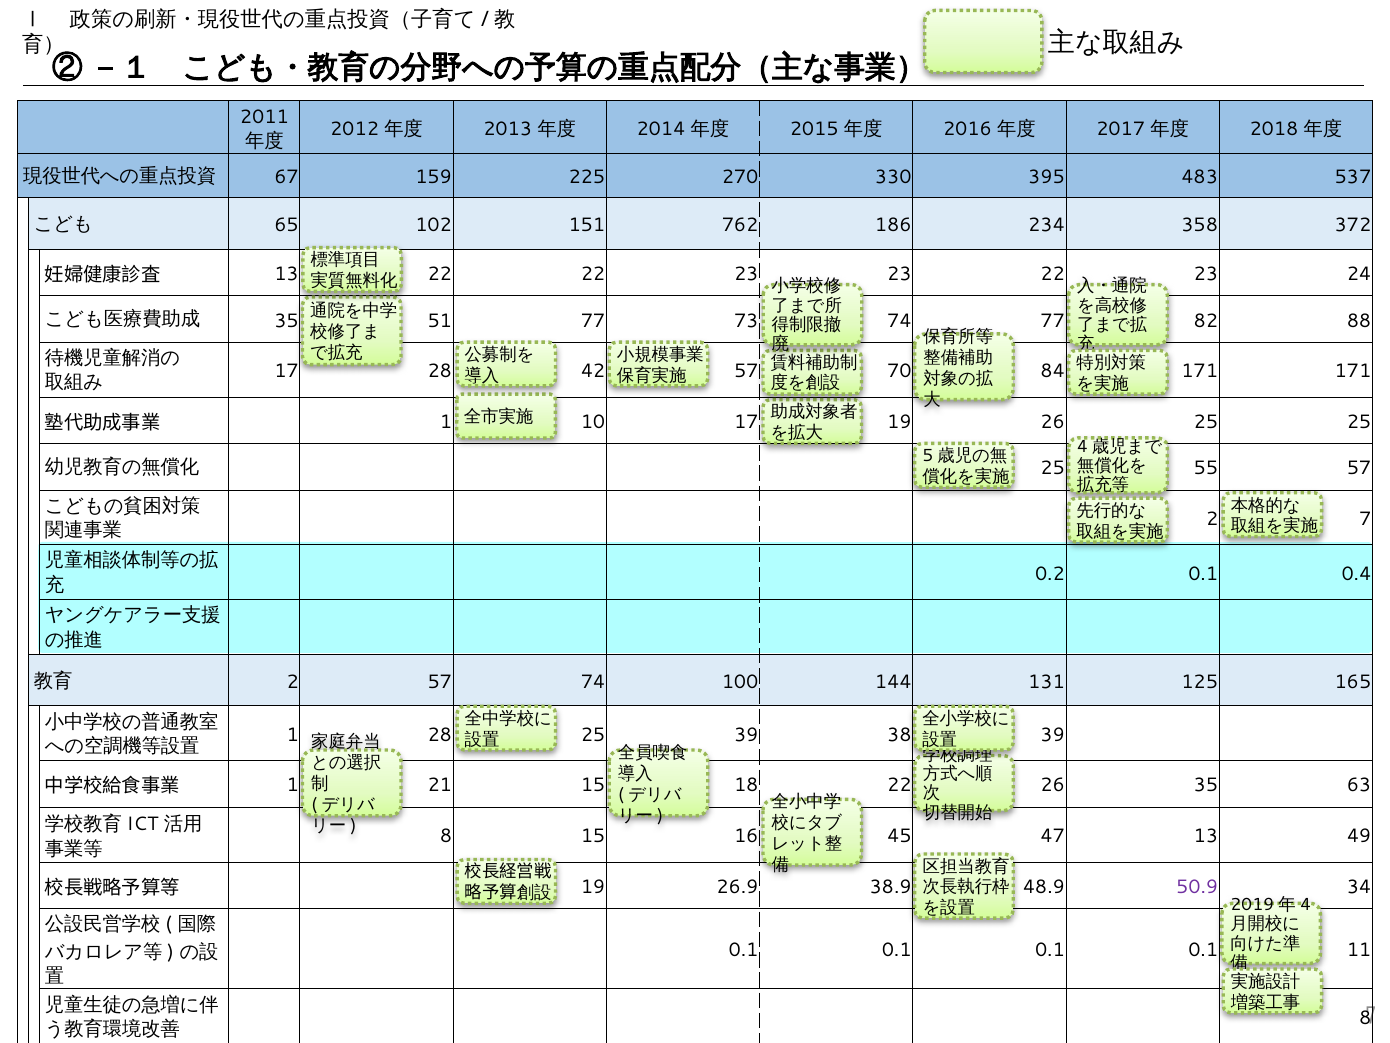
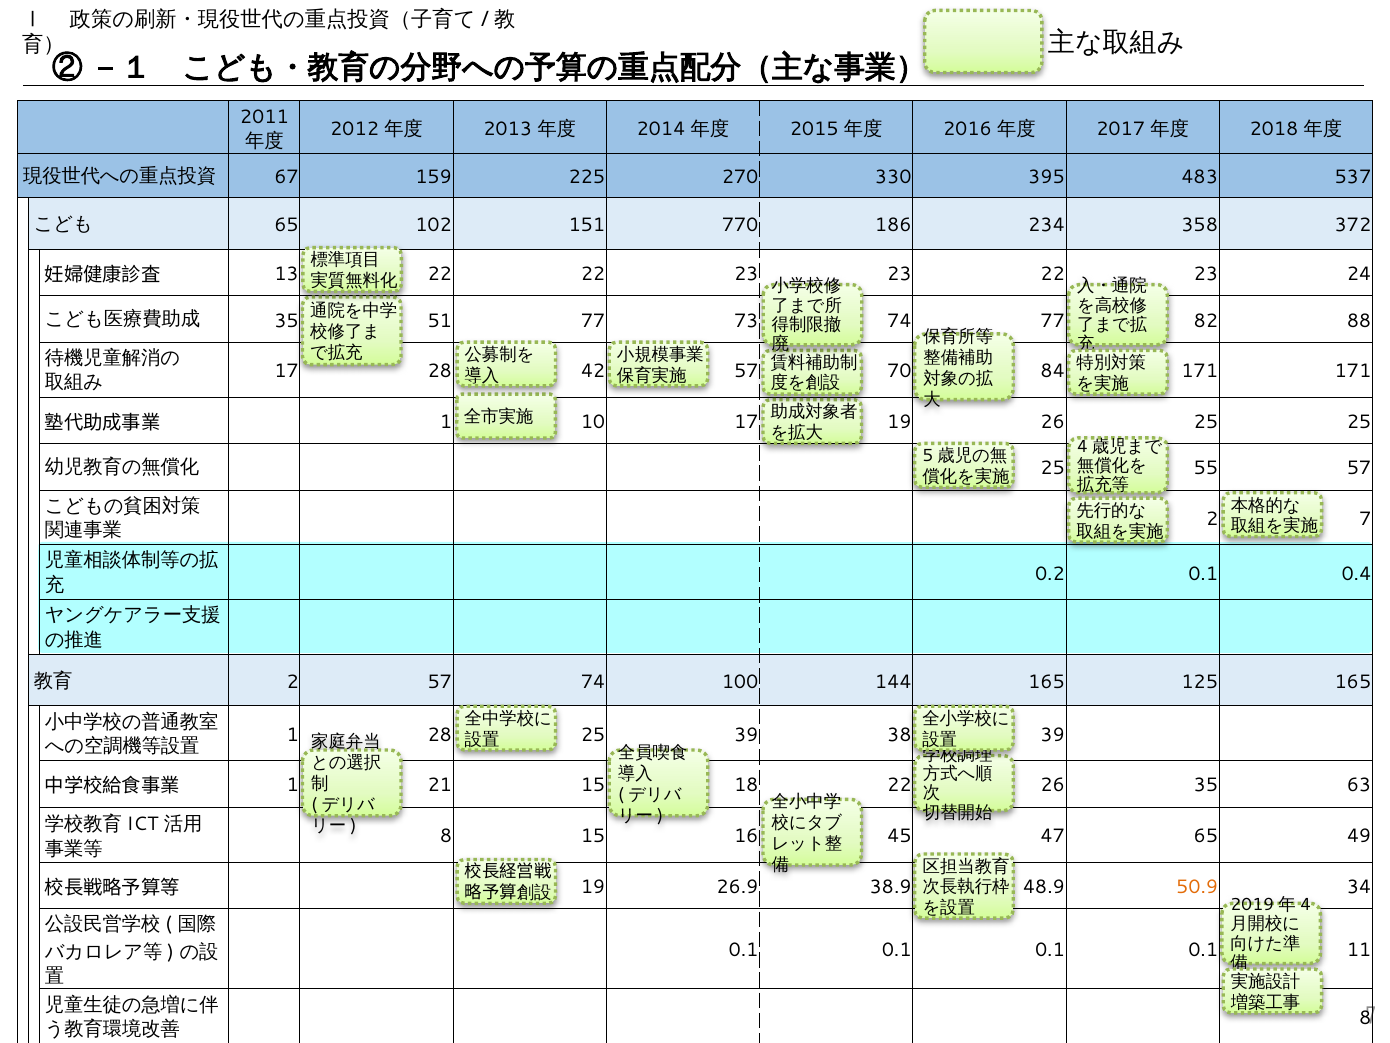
762: 762 -> 770
144 131: 131 -> 165
47 13: 13 -> 65
50.9 colour: purple -> orange
